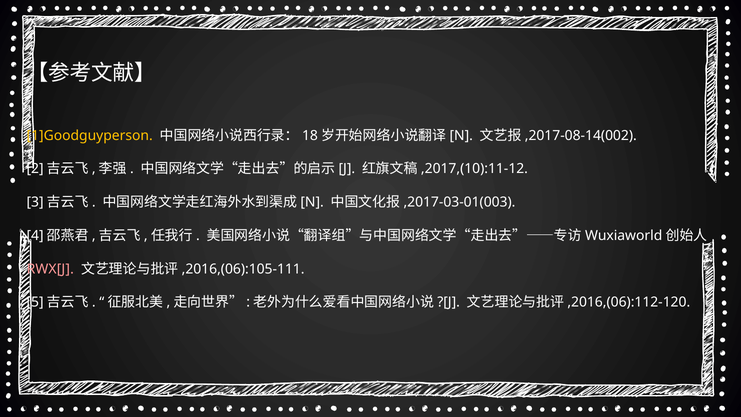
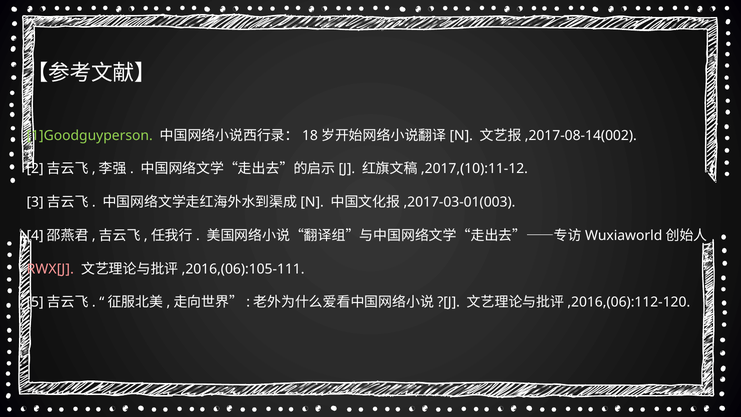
1]Goodguyperson colour: yellow -> light green
